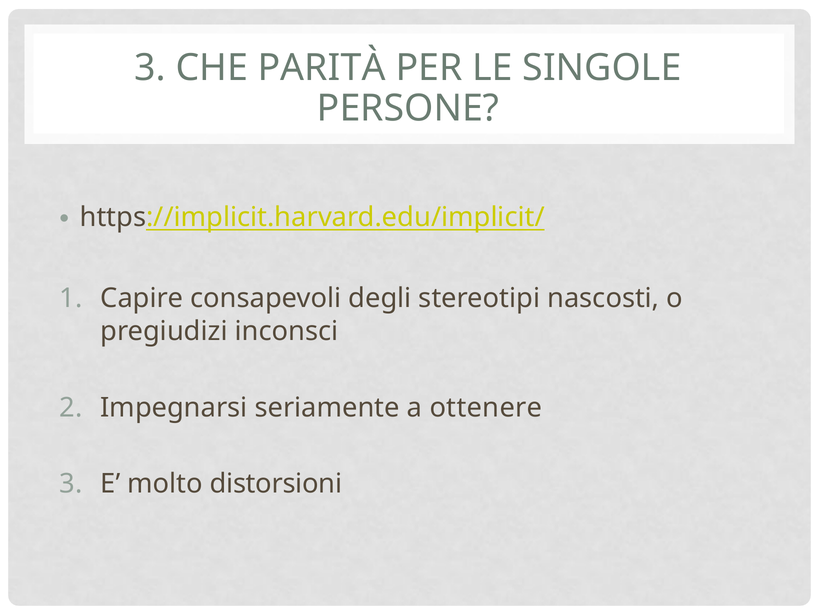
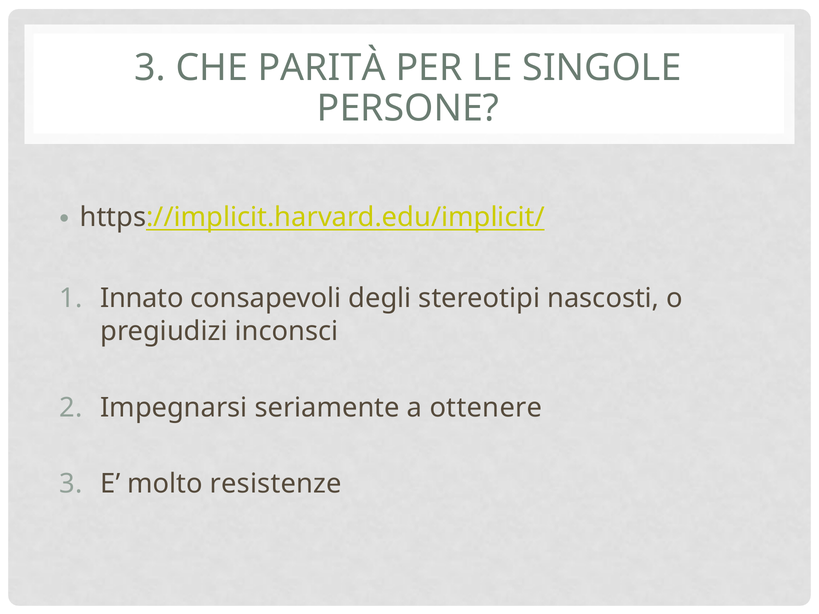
Capire: Capire -> Innato
distorsioni: distorsioni -> resistenze
